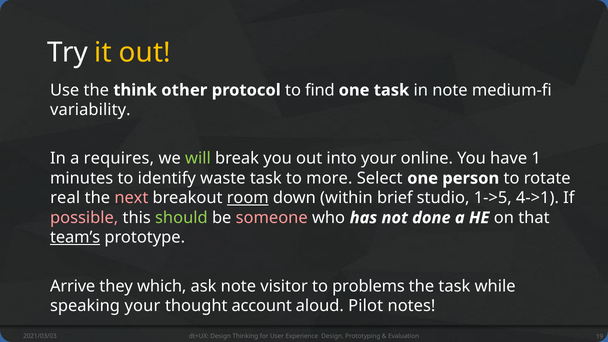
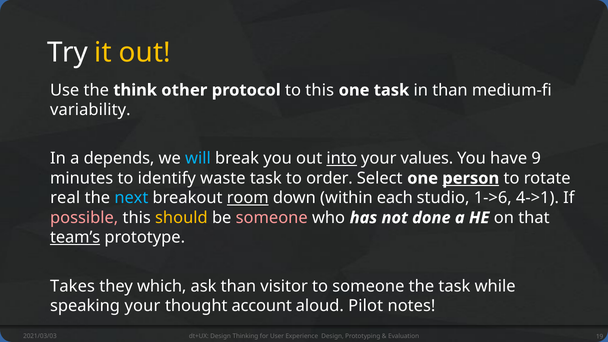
to find: find -> this
in note: note -> than
requires: requires -> depends
will colour: light green -> light blue
into underline: none -> present
online: online -> values
1: 1 -> 9
more: more -> order
person underline: none -> present
next colour: pink -> light blue
brief: brief -> each
1->5: 1->5 -> 1->6
should colour: light green -> yellow
Arrive: Arrive -> Takes
ask note: note -> than
to problems: problems -> someone
